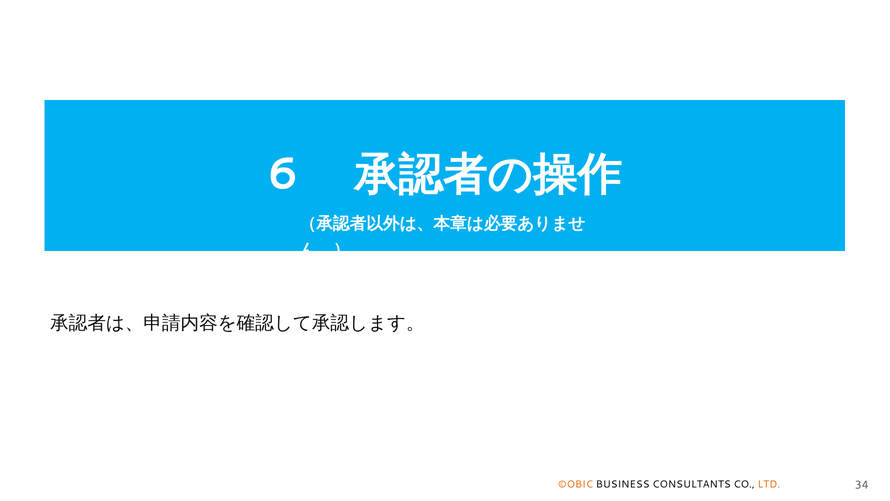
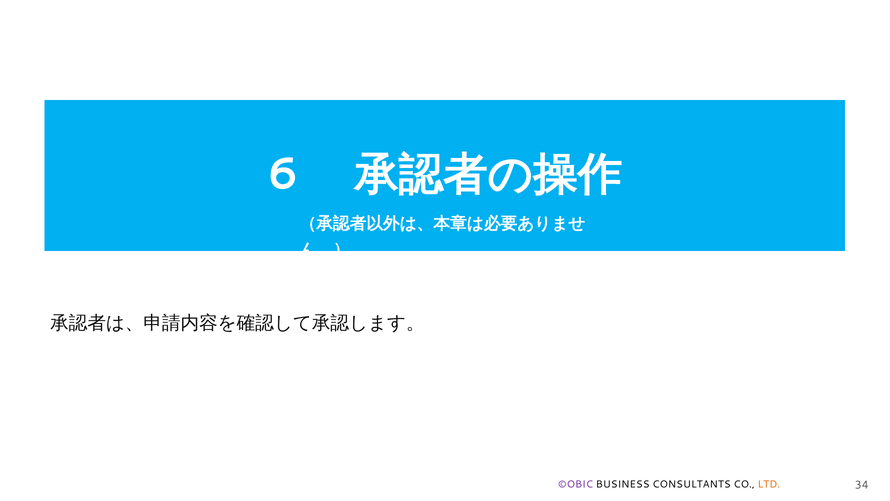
©OBIC colour: orange -> purple
